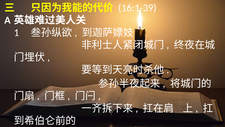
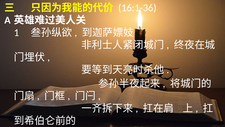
16:1-39: 16:1-39 -> 16:1-36
